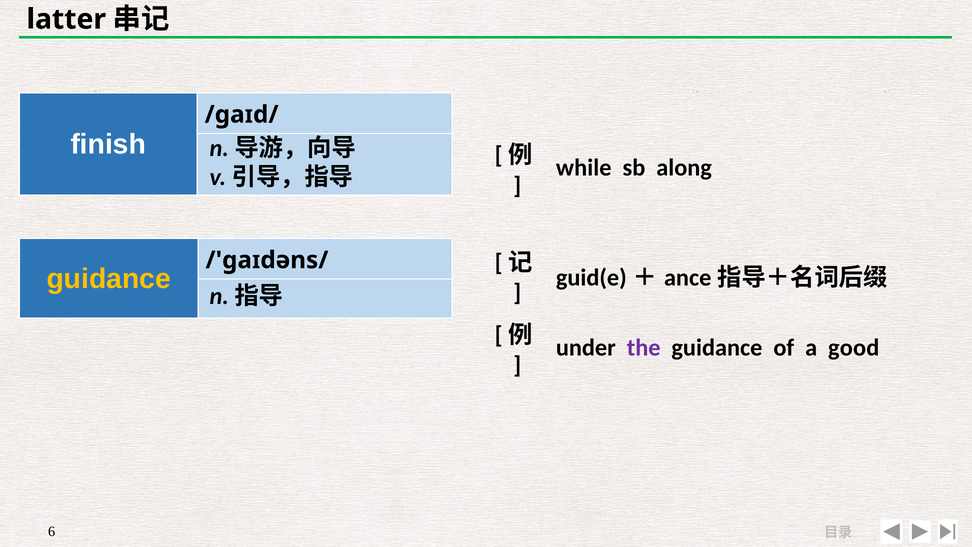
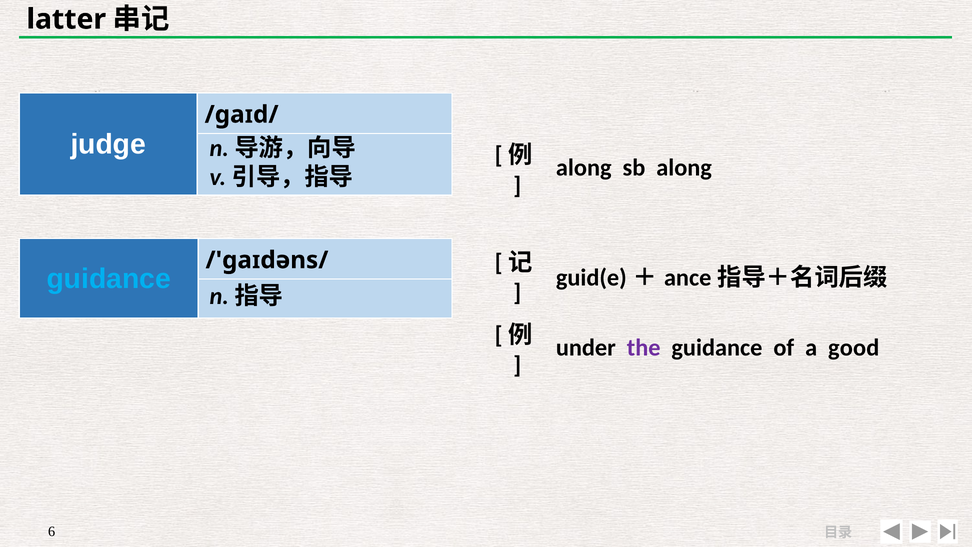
finish: finish -> judge
while at (584, 168): while -> along
guidance at (109, 279) colour: yellow -> light blue
